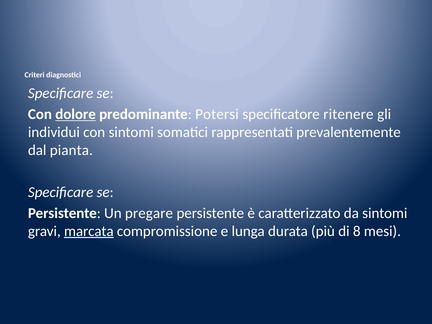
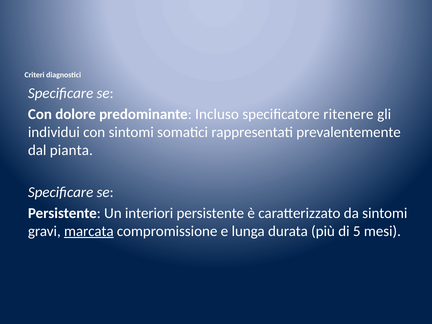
dolore underline: present -> none
Potersi: Potersi -> Incluso
pregare: pregare -> interiori
8: 8 -> 5
